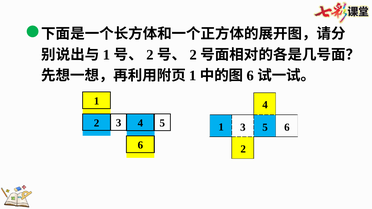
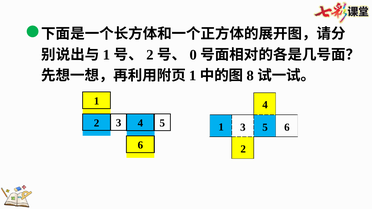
2 at (193, 55): 2 -> 0
6 at (250, 76): 6 -> 8
